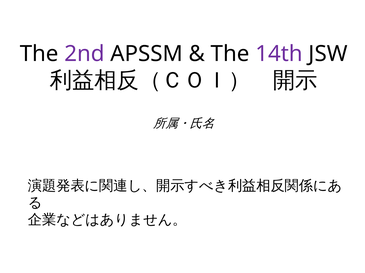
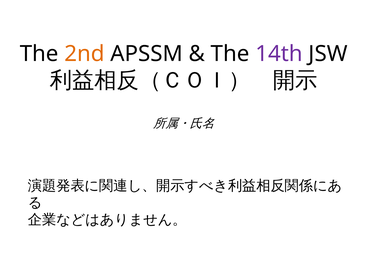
2nd colour: purple -> orange
